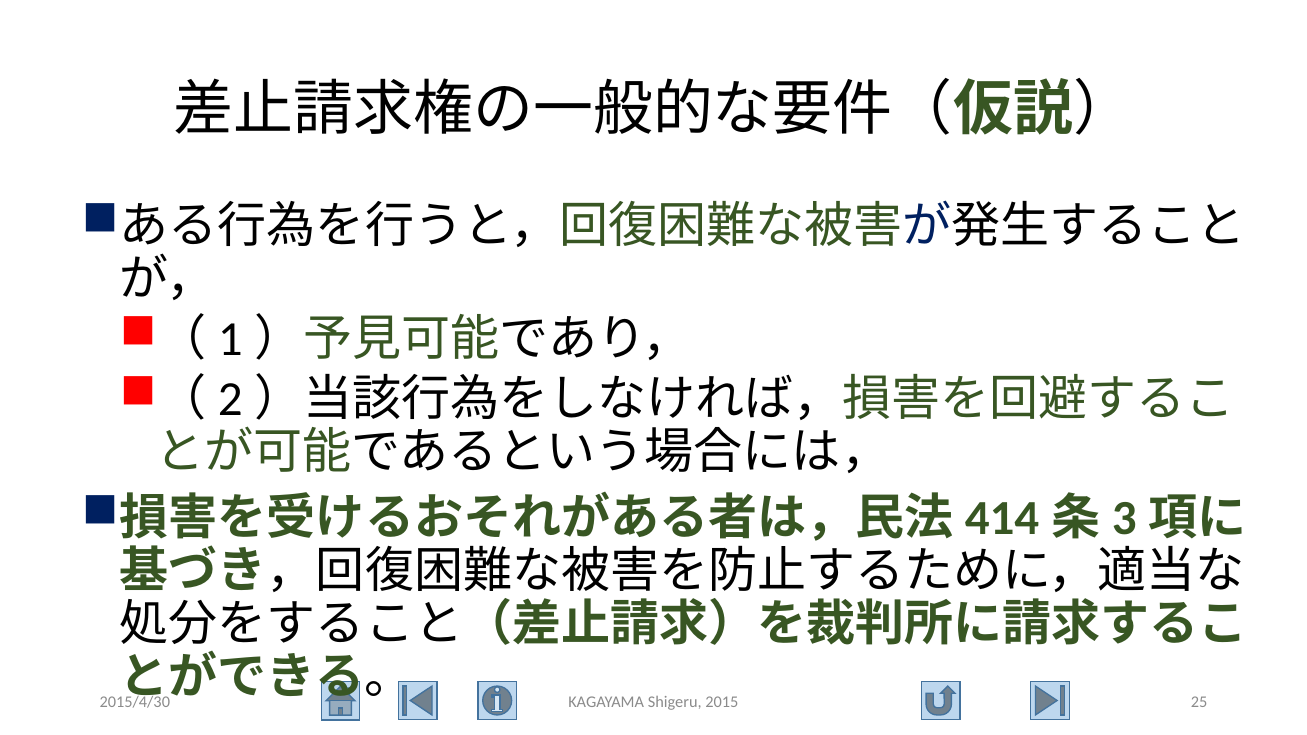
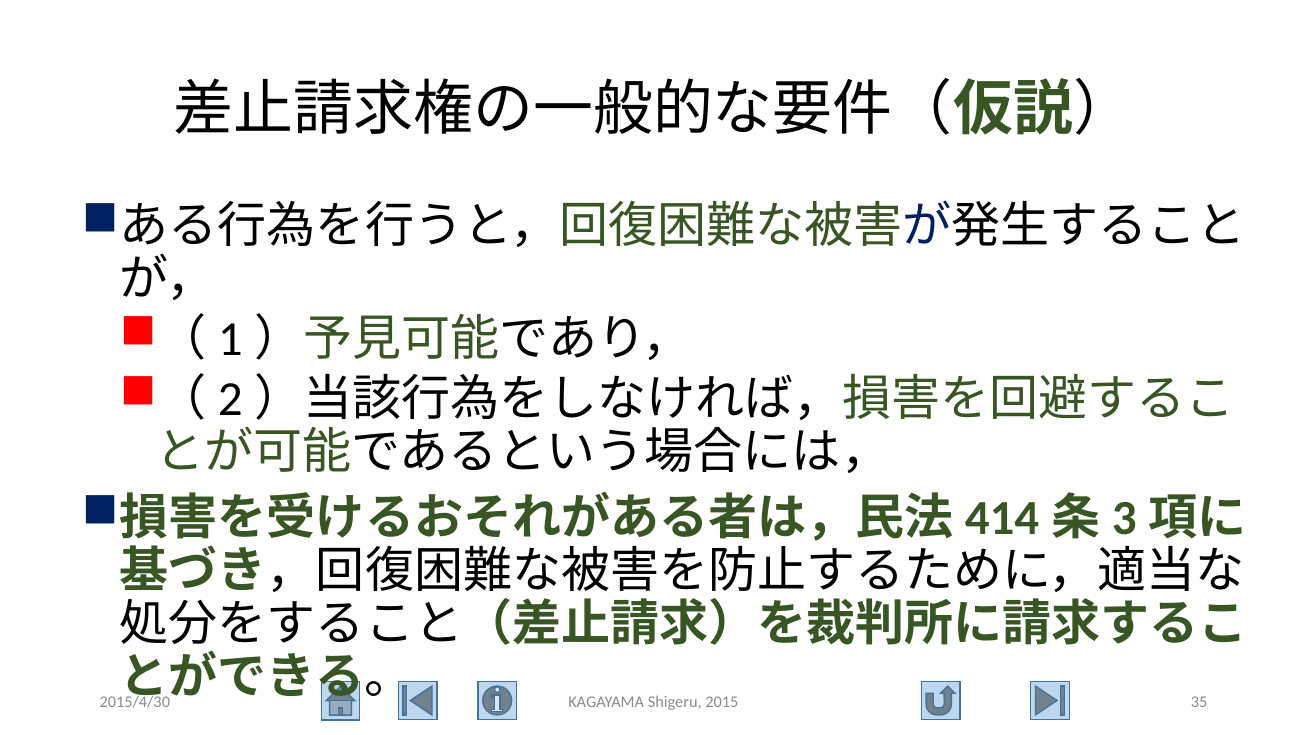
25: 25 -> 35
